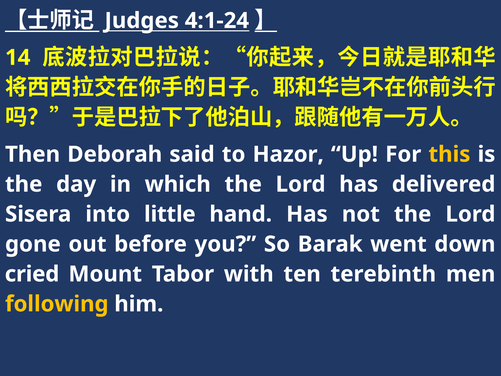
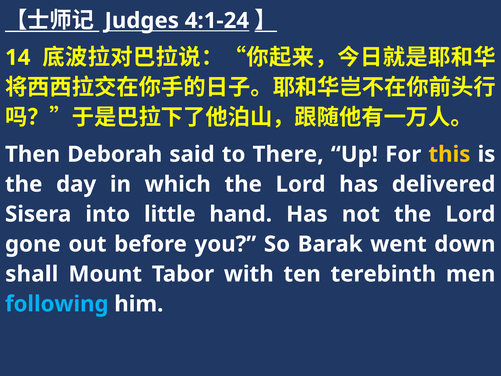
Hazor: Hazor -> There
cried: cried -> shall
following colour: yellow -> light blue
